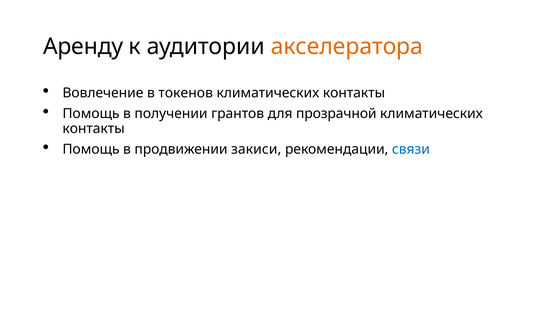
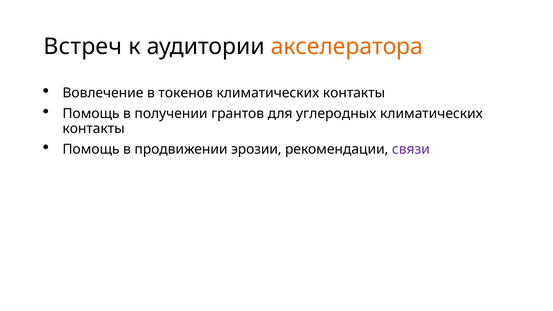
Аренду: Аренду -> Встреч
прозрачной: прозрачной -> углеродных
закиси: закиси -> эрозии
связи colour: blue -> purple
